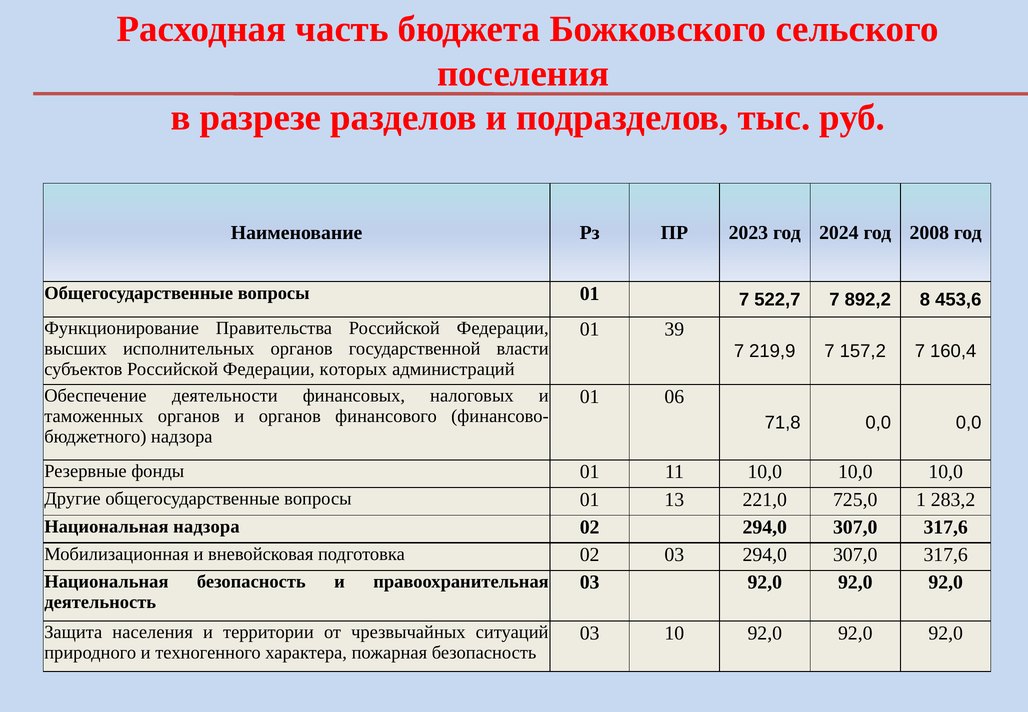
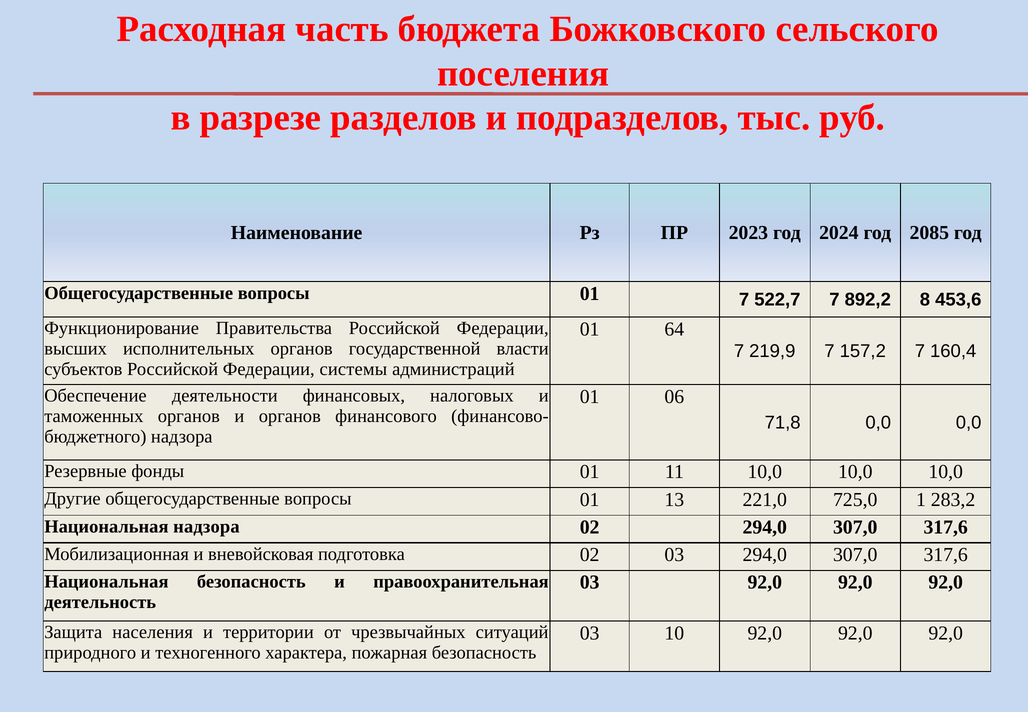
2008: 2008 -> 2085
39: 39 -> 64
которых: которых -> системы
